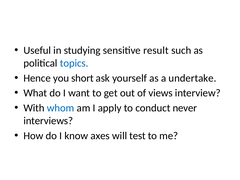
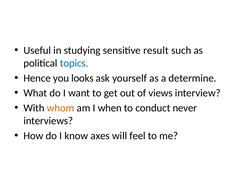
short: short -> looks
undertake: undertake -> determine
whom colour: blue -> orange
apply: apply -> when
test: test -> feel
